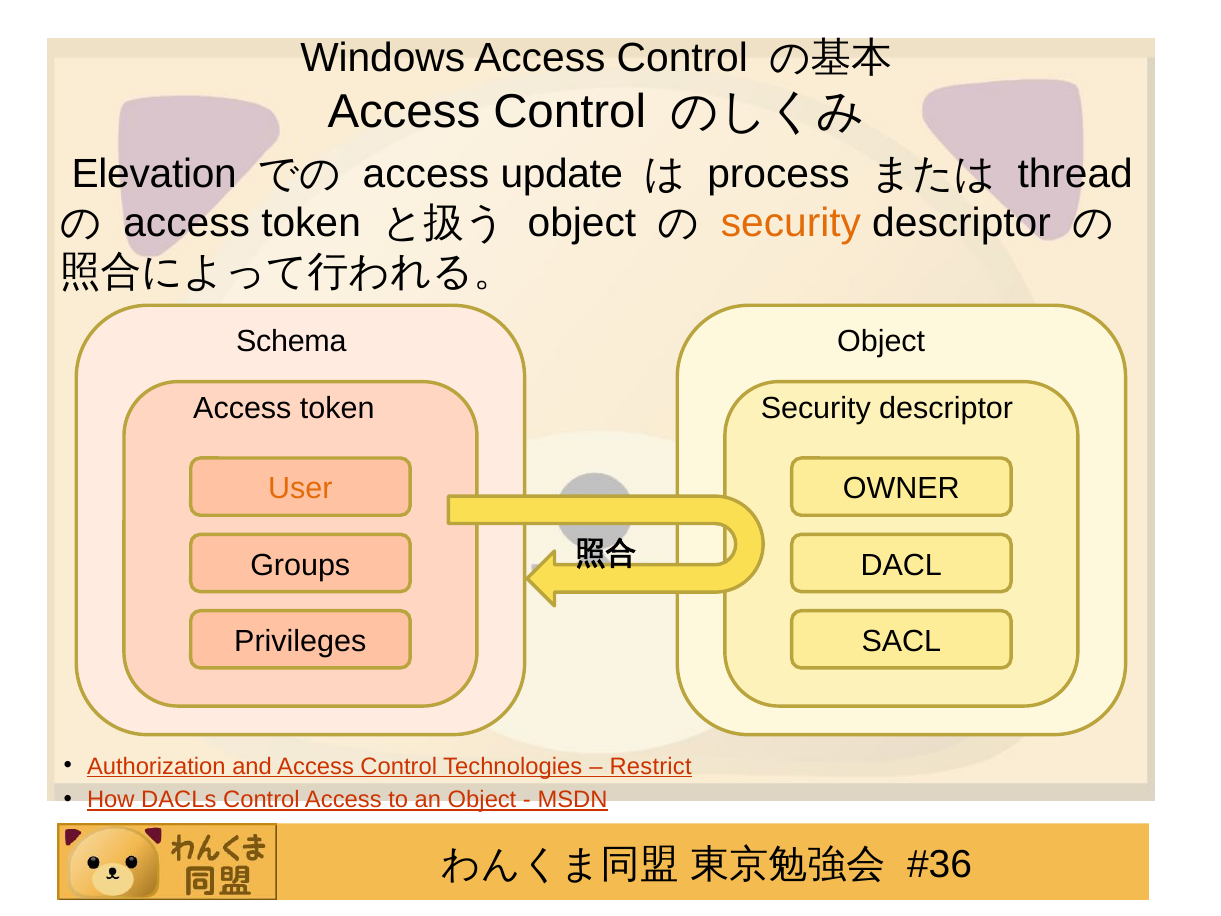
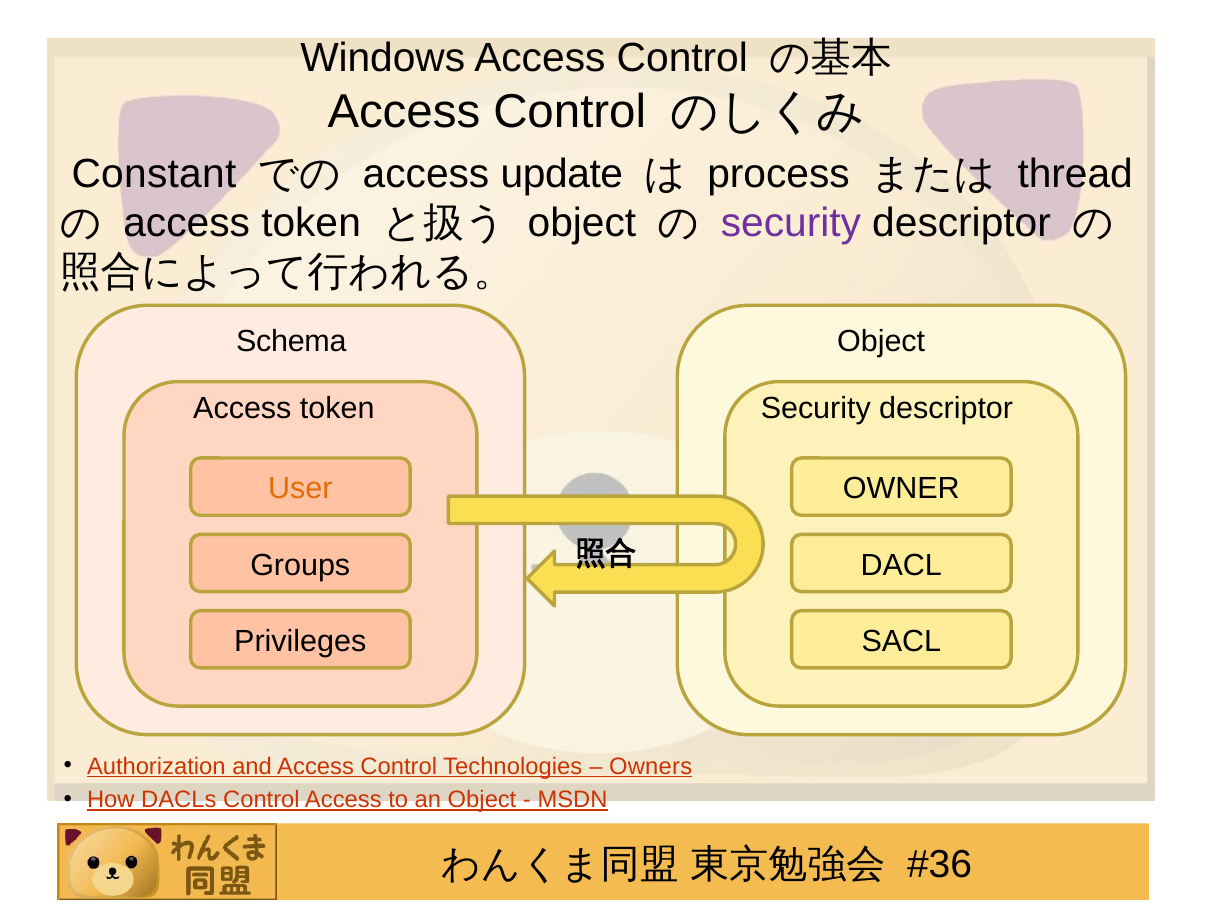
Elevation: Elevation -> Constant
security at (791, 223) colour: orange -> purple
Restrict: Restrict -> Owners
